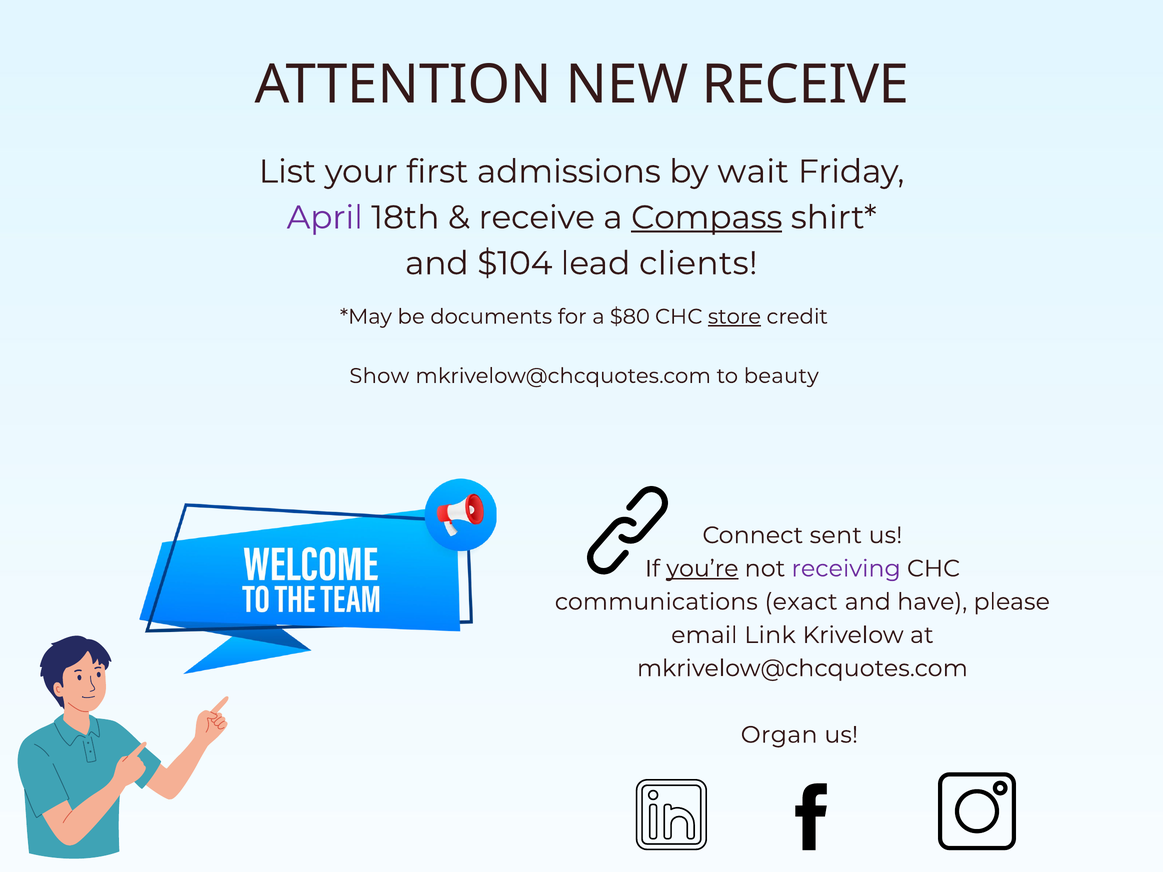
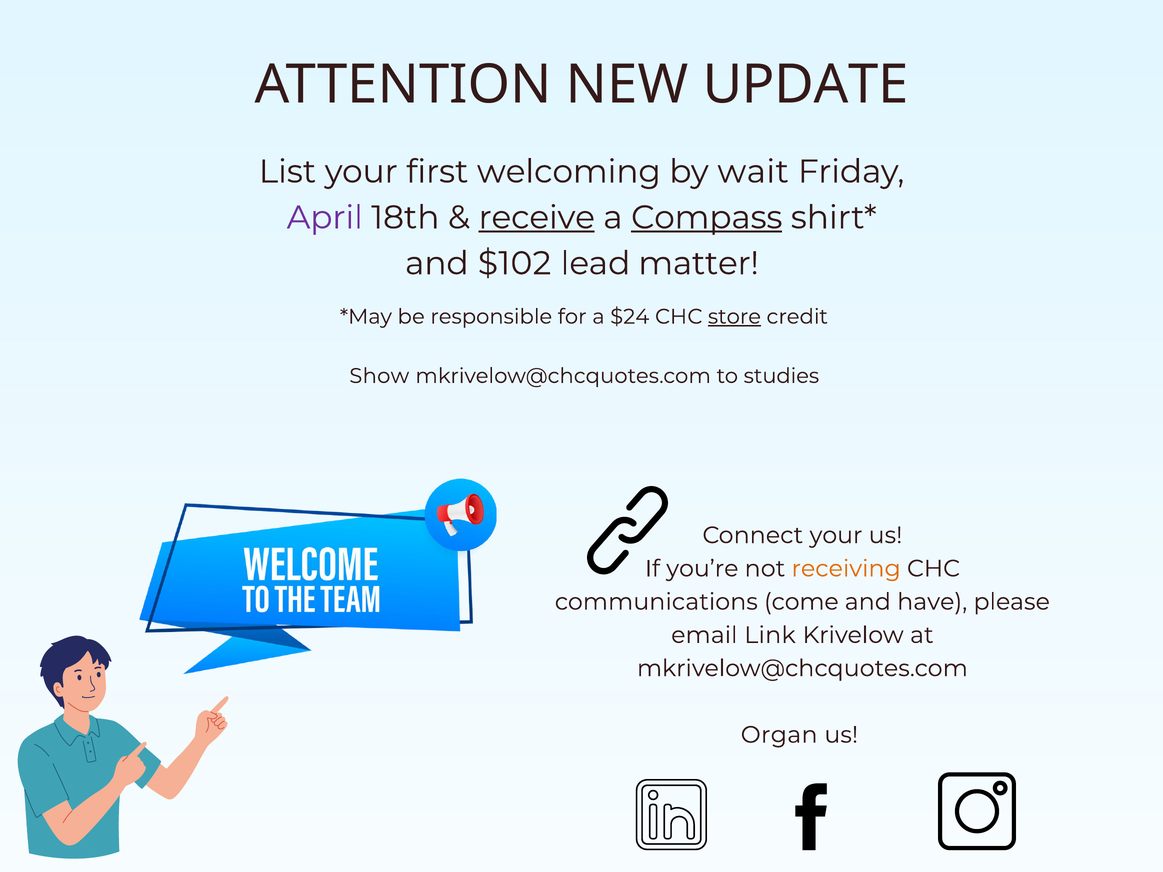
NEW RECEIVE: RECEIVE -> UPDATE
admissions: admissions -> welcoming
receive at (537, 218) underline: none -> present
$104: $104 -> $102
clients: clients -> matter
documents: documents -> responsible
$80: $80 -> $24
beauty: beauty -> studies
Connect sent: sent -> your
you’re underline: present -> none
receiving colour: purple -> orange
exact: exact -> come
